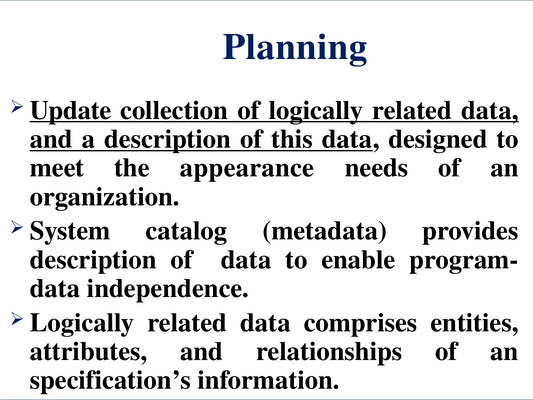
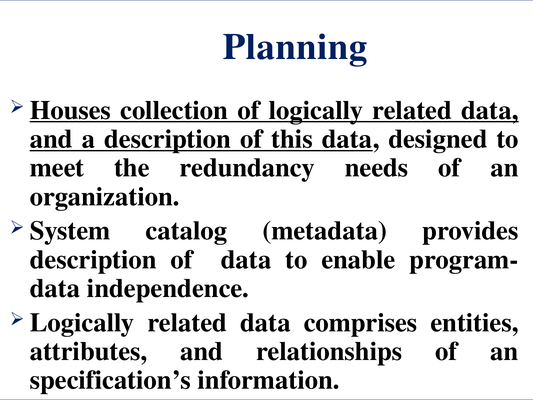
Update: Update -> Houses
appearance: appearance -> redundancy
